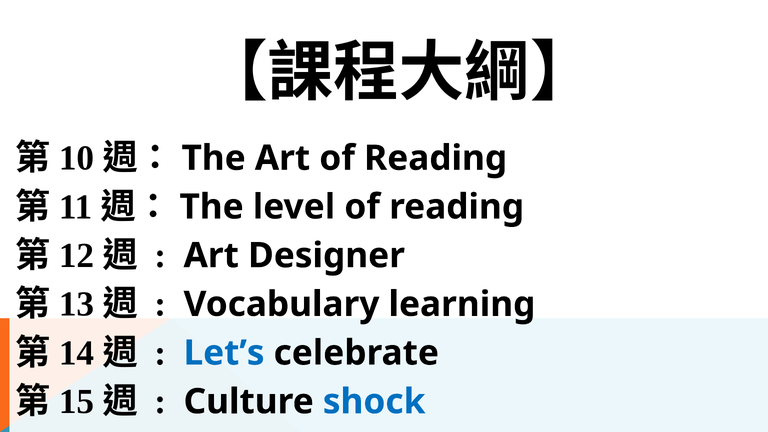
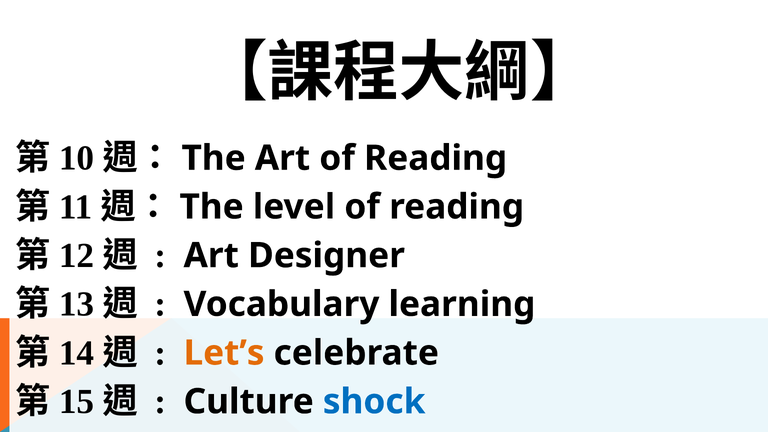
Let’s colour: blue -> orange
